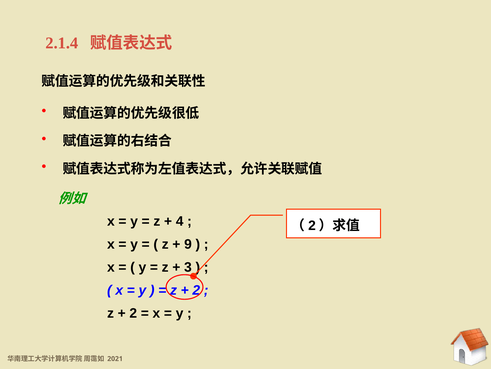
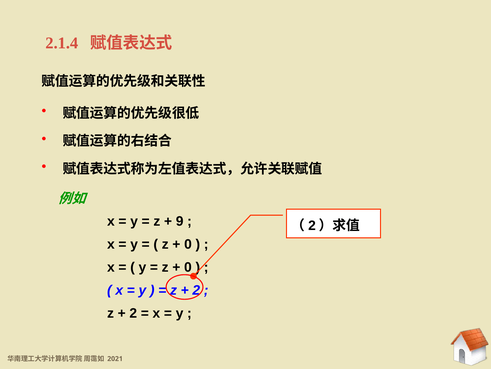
4: 4 -> 9
9 at (188, 244): 9 -> 0
3 at (188, 267): 3 -> 0
